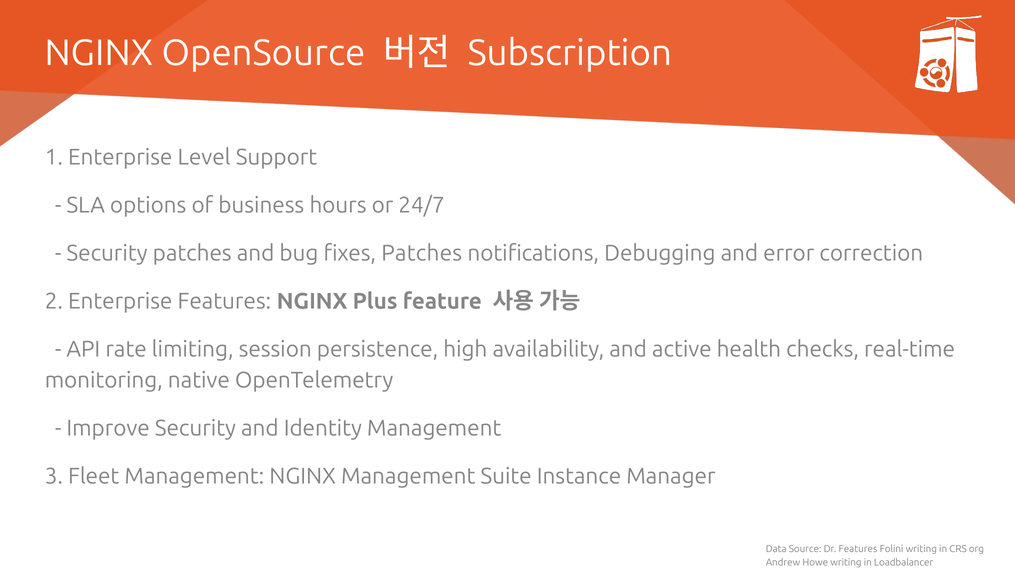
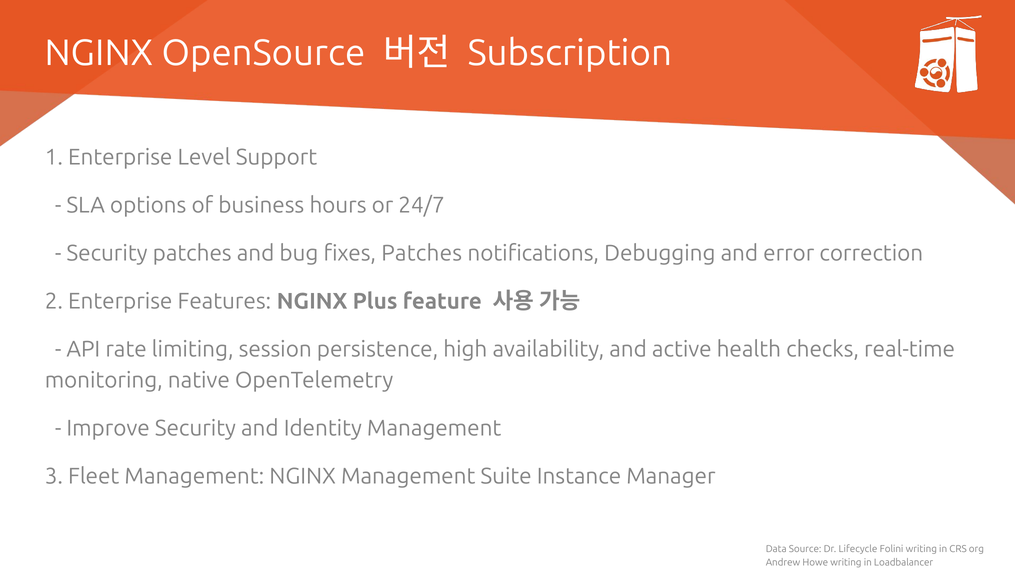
Dr Features: Features -> Lifecycle
